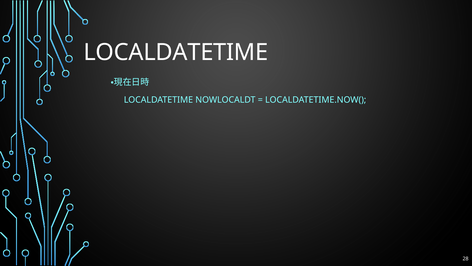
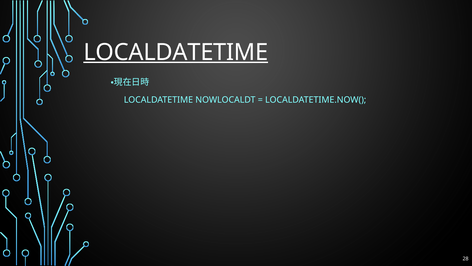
LOCALDATETIME at (176, 52) underline: none -> present
